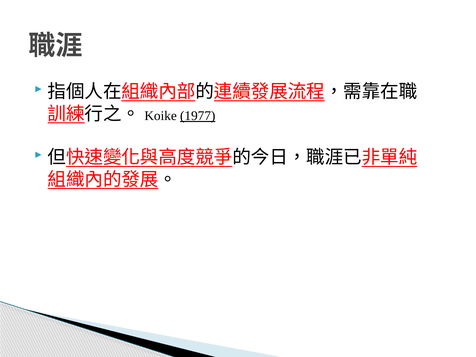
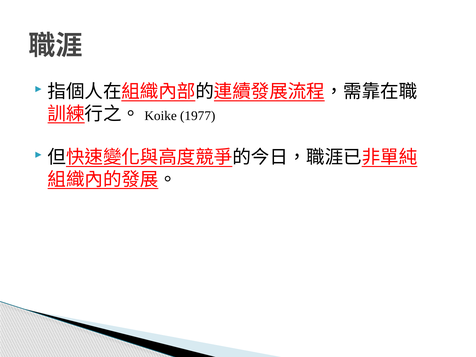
1977 underline: present -> none
